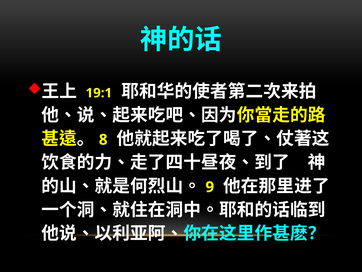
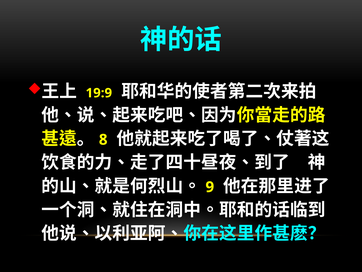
19:1: 19:1 -> 19:9
